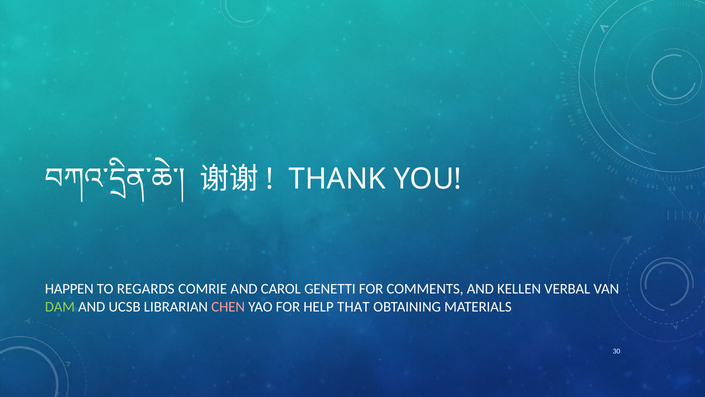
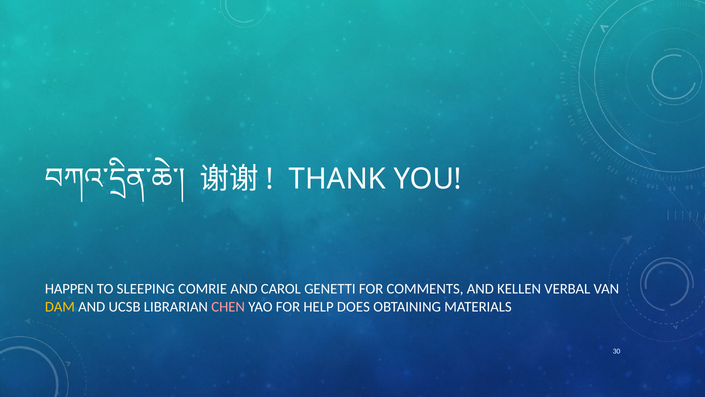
REGARDS: REGARDS -> SLEEPING
DAM colour: light green -> yellow
THAT: THAT -> DOES
